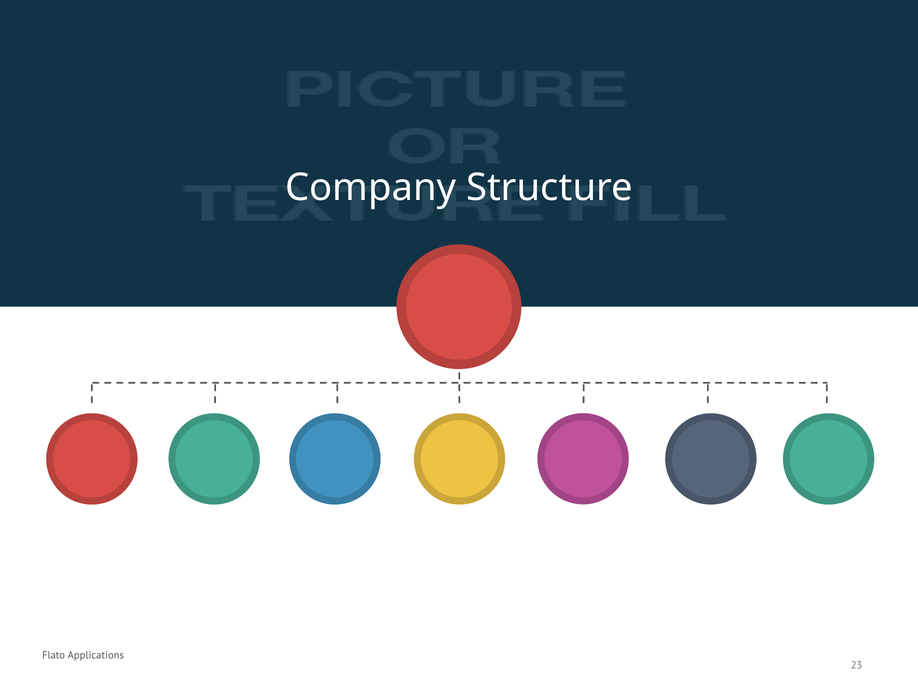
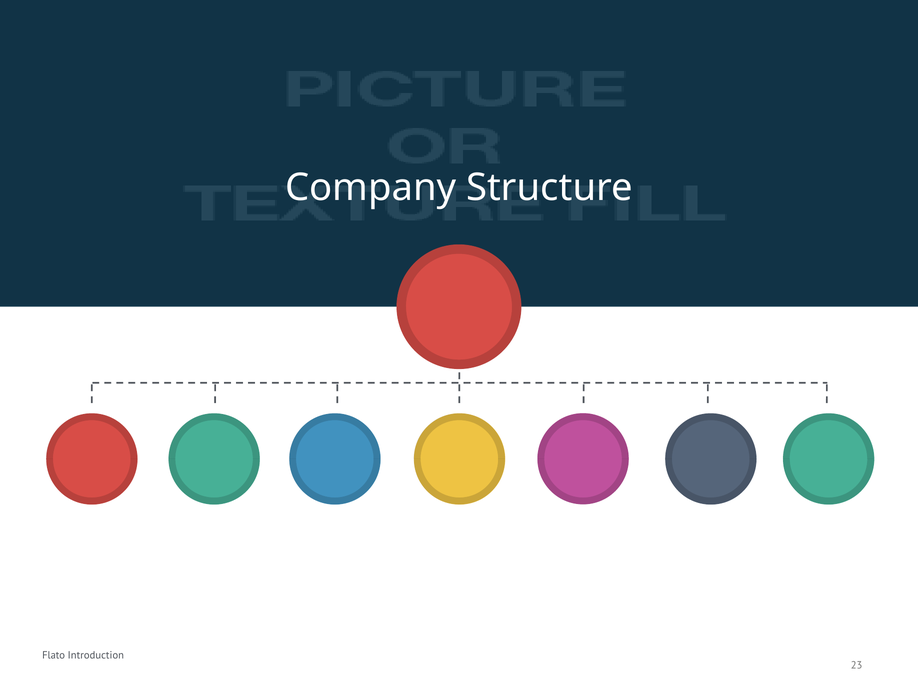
Applications: Applications -> Introduction
